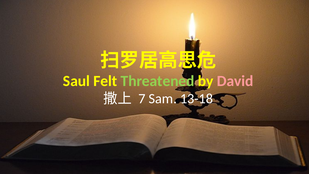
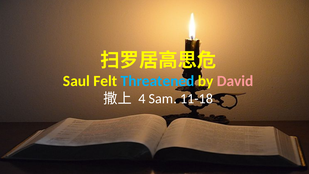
Threatened colour: light green -> light blue
7: 7 -> 4
13-18: 13-18 -> 11-18
